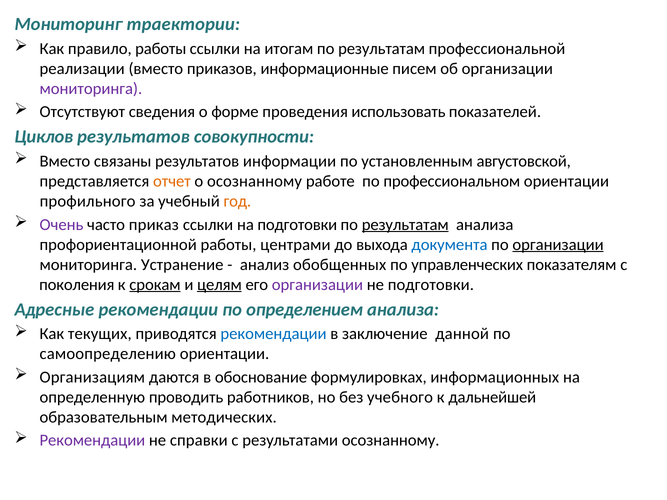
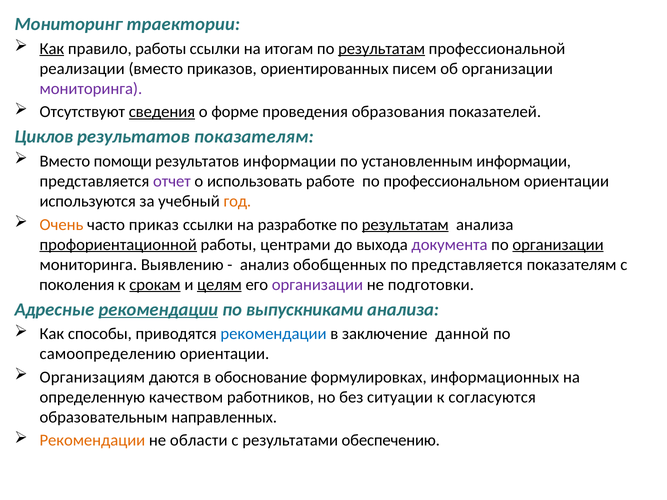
Как at (52, 49) underline: none -> present
результатам at (382, 49) underline: none -> present
информационные: информационные -> ориентированных
сведения underline: none -> present
использовать: использовать -> образования
результатов совокупности: совокупности -> показателям
связаны: связаны -> помощи
установленным августовской: августовской -> информации
отчет colour: orange -> purple
о осознанному: осознанному -> использовать
профильного: профильного -> используются
Очень colour: purple -> orange
на подготовки: подготовки -> разработке
профориентационной underline: none -> present
документа colour: blue -> purple
Устранение: Устранение -> Выявлению
по управленческих: управленческих -> представляется
рекомендации at (158, 310) underline: none -> present
определением: определением -> выпускниками
текущих: текущих -> способы
проводить: проводить -> качеством
учебного: учебного -> ситуации
дальнейшей: дальнейшей -> согласуются
методических: методических -> направленных
Рекомендации at (92, 441) colour: purple -> orange
справки: справки -> области
результатами осознанному: осознанному -> обеспечению
